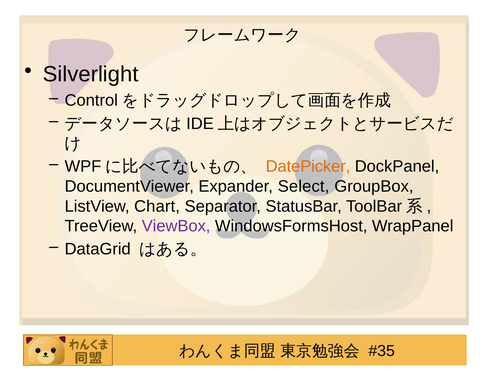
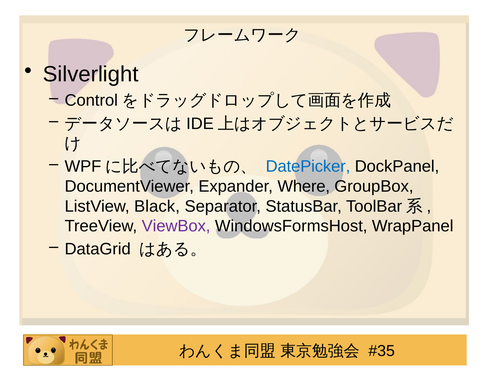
DatePicker colour: orange -> blue
Select: Select -> Where
Chart: Chart -> Black
